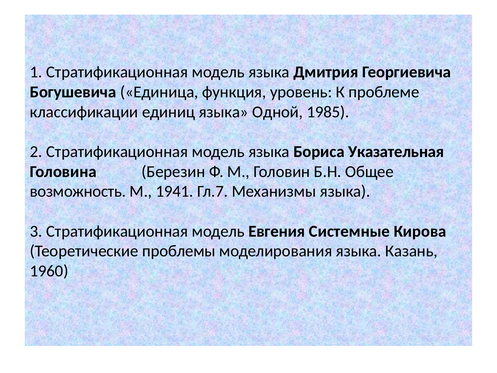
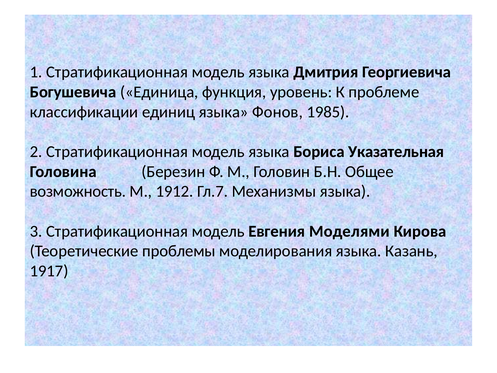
Одной: Одной -> Фонов
1941: 1941 -> 1912
Системные: Системные -> Моделями
1960: 1960 -> 1917
